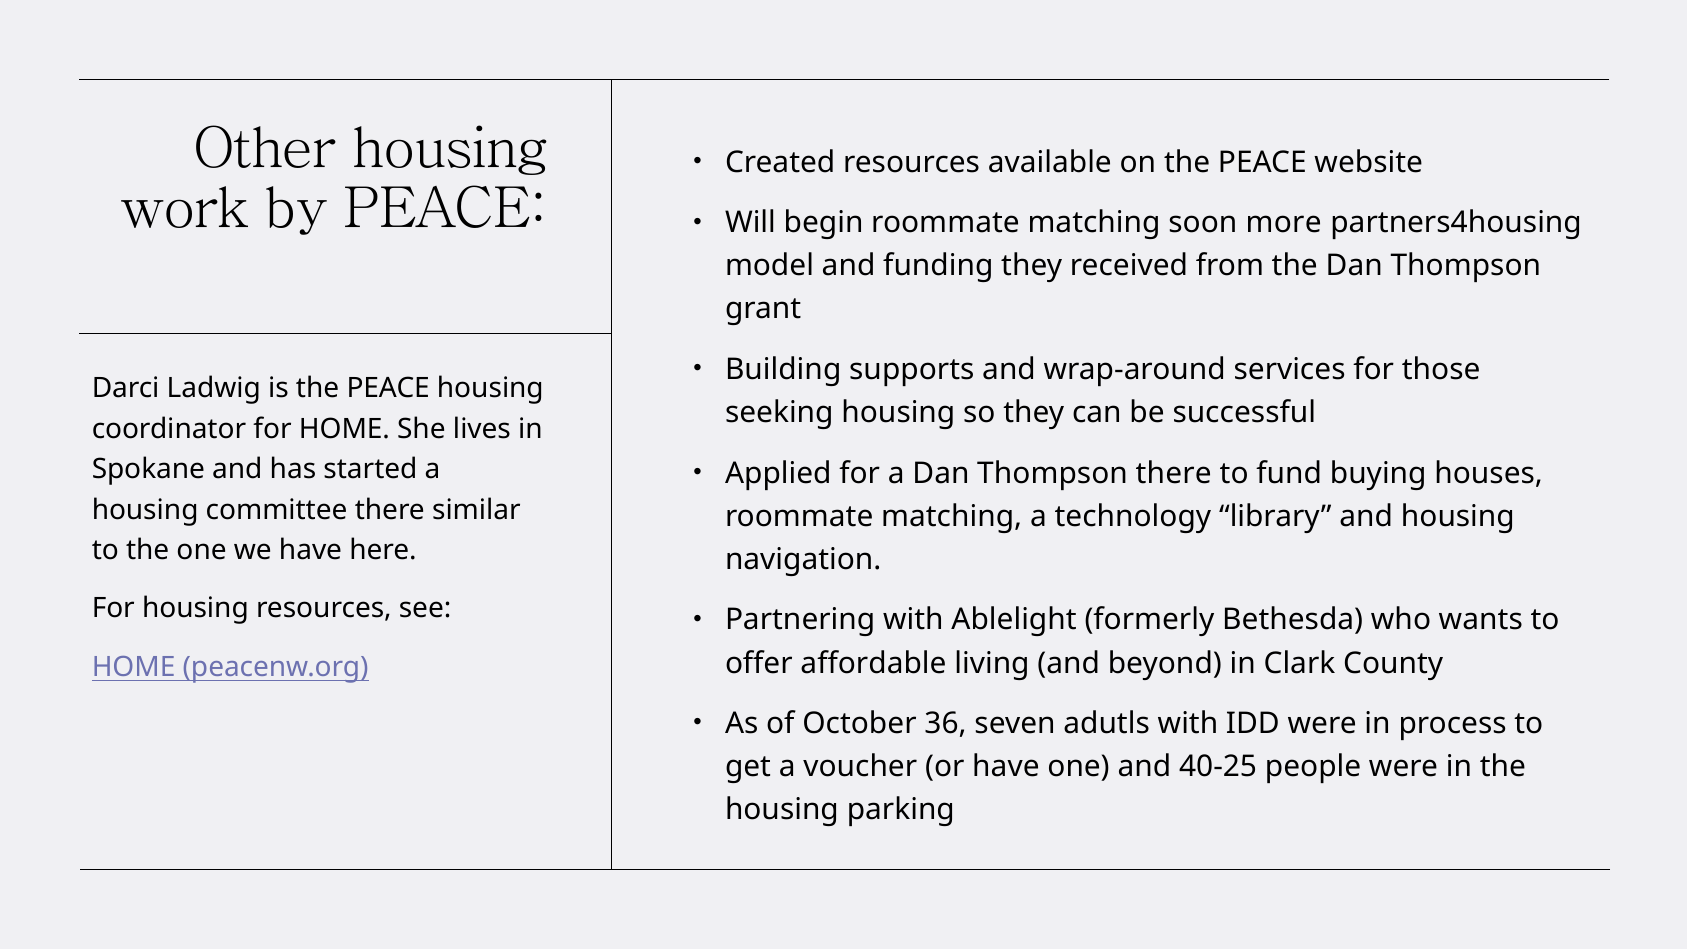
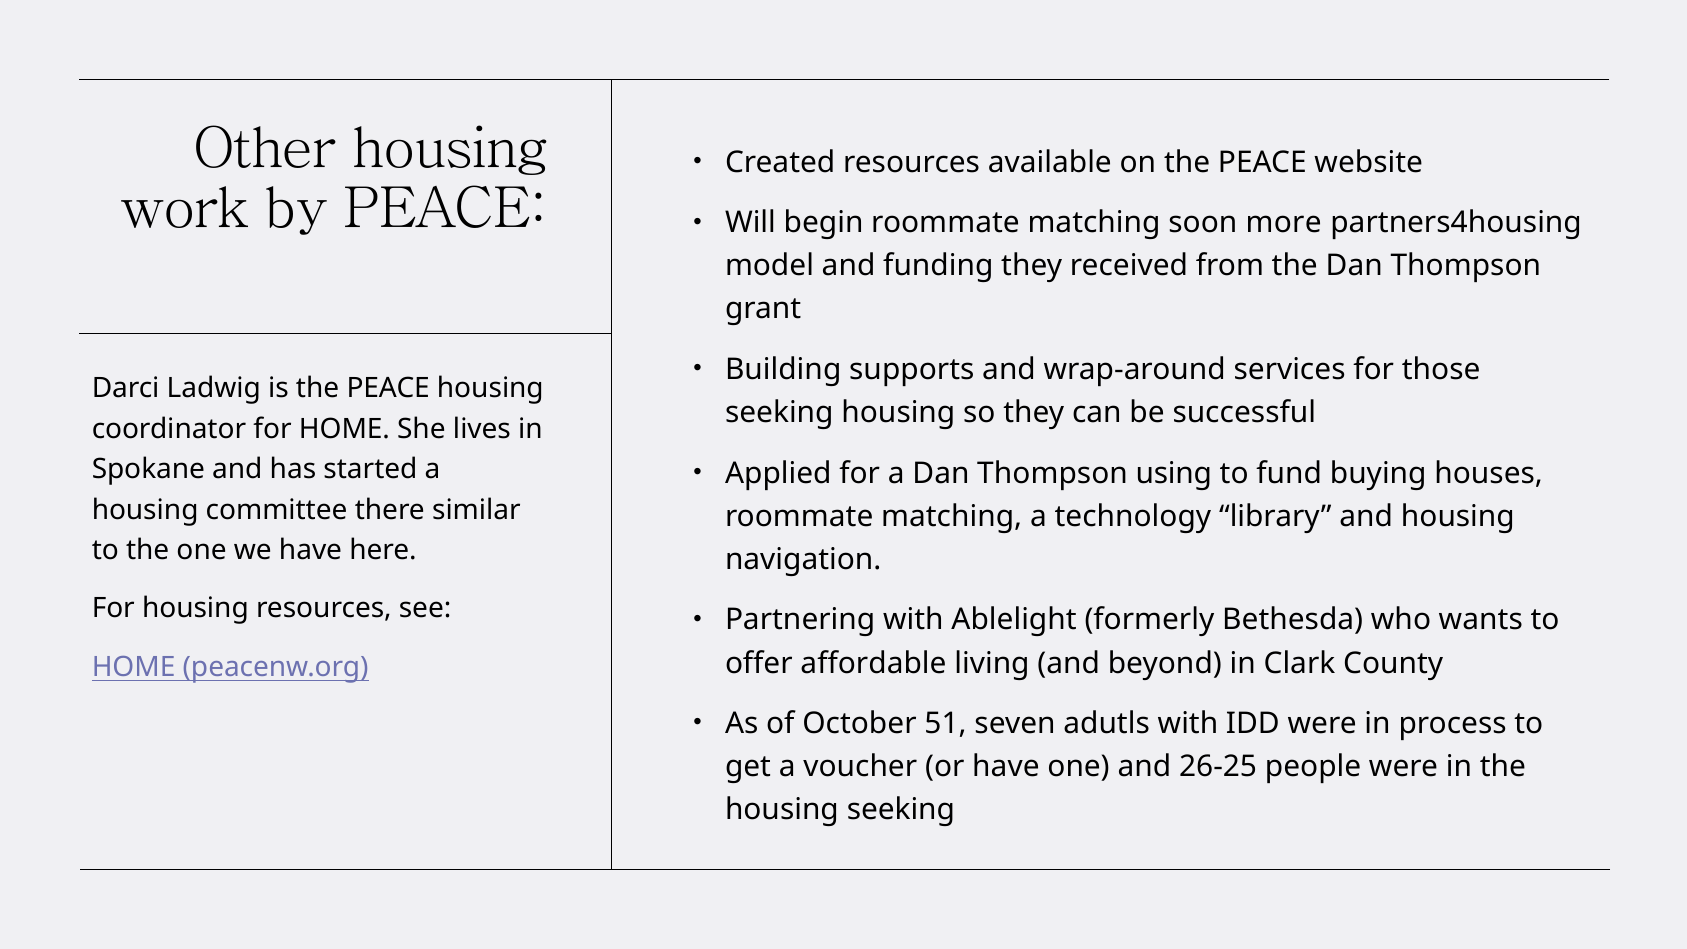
Thompson there: there -> using
36: 36 -> 51
40-25: 40-25 -> 26-25
housing parking: parking -> seeking
